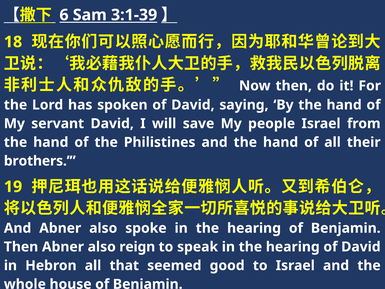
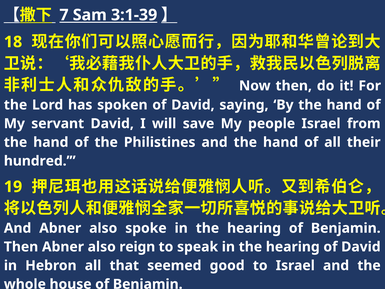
6: 6 -> 7
brothers: brothers -> hundred
